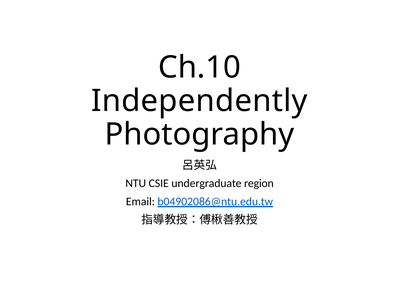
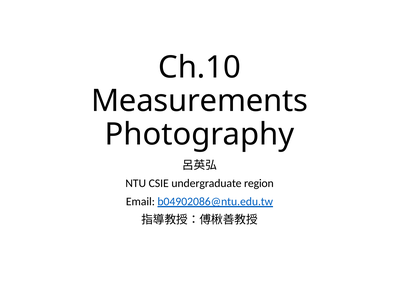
Independently: Independently -> Measurements
